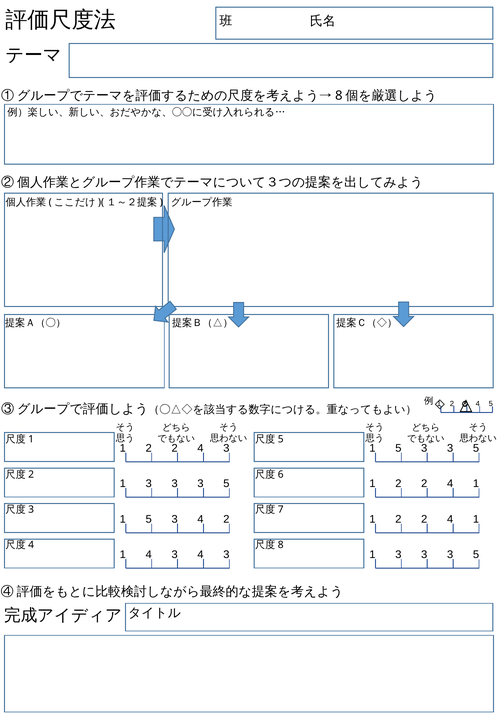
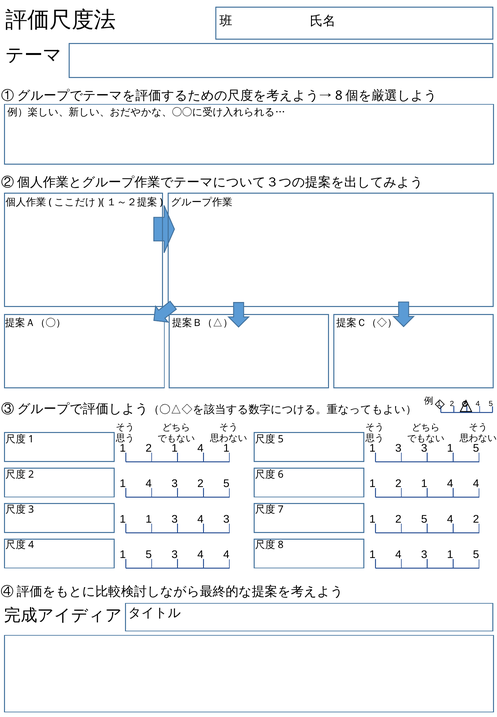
2 at (175, 449): 2 -> 1
3 at (226, 449): 3 -> 1
5 at (398, 449): 5 -> 3
3 at (450, 449): 3 -> 1
3 at (149, 484): 3 -> 4
3 at (200, 484): 3 -> 2
2 at (424, 484): 2 -> 1
1 at (476, 484): 1 -> 4
5 at (149, 520): 5 -> 1
3 4 2: 2 -> 3
2 at (424, 520): 2 -> 5
1 at (476, 520): 1 -> 2
4 at (149, 555): 4 -> 5
3 4 3: 3 -> 4
3 at (398, 555): 3 -> 4
3 at (450, 555): 3 -> 1
